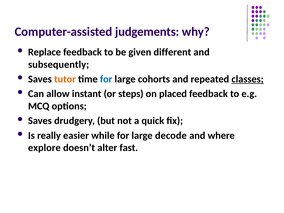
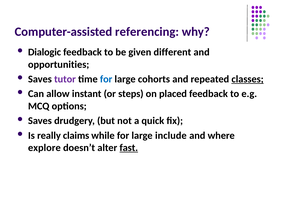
judgements: judgements -> referencing
Replace: Replace -> Dialogic
subsequently: subsequently -> opportunities
tutor colour: orange -> purple
easier: easier -> claims
decode: decode -> include
fast underline: none -> present
